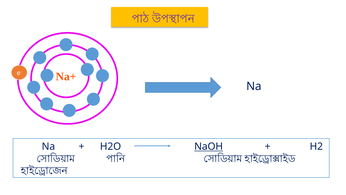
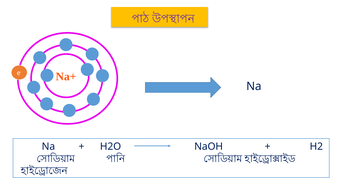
NaOH underline: present -> none
